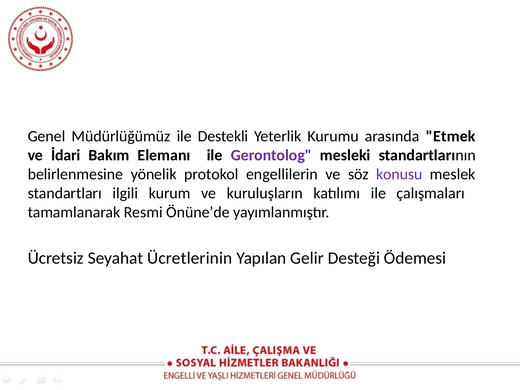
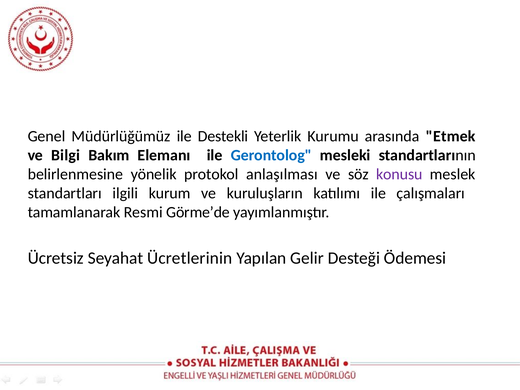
İdari: İdari -> Bilgi
Gerontolog colour: purple -> blue
engellilerin: engellilerin -> anlaşılması
Önüne’de: Önüne’de -> Görme’de
